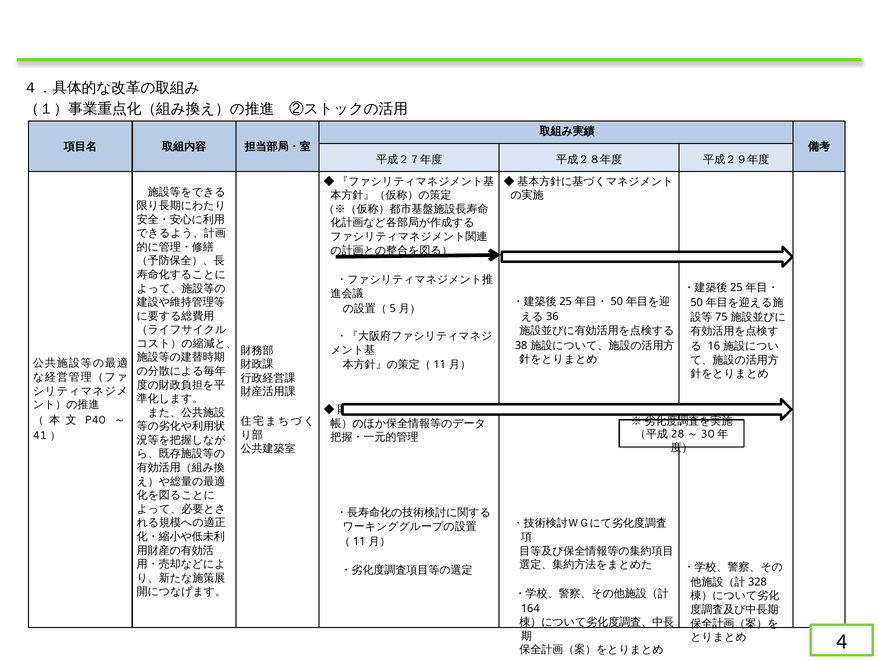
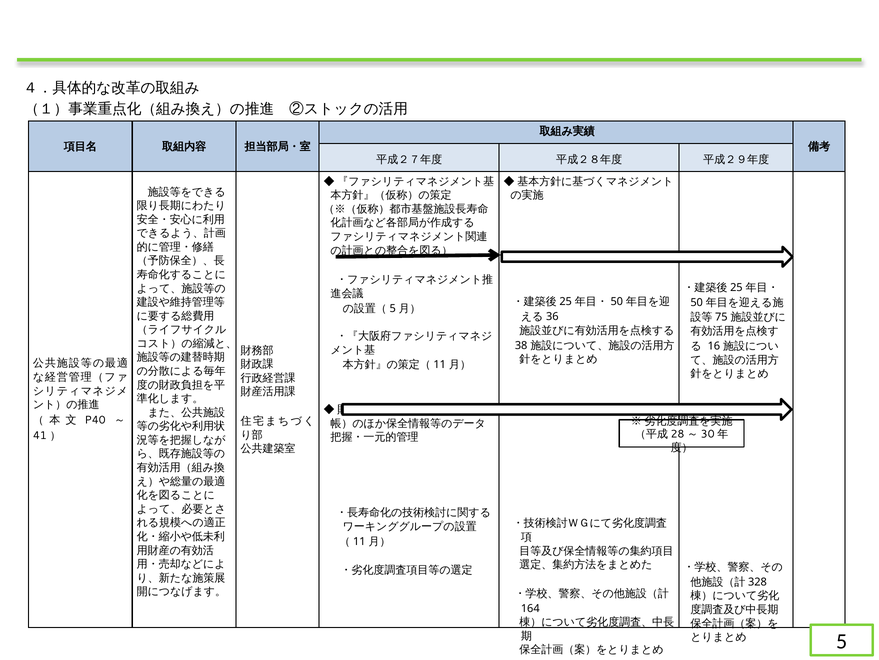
4: 4 -> 5
